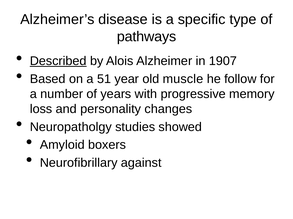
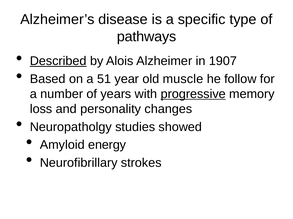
progressive underline: none -> present
boxers: boxers -> energy
against: against -> strokes
